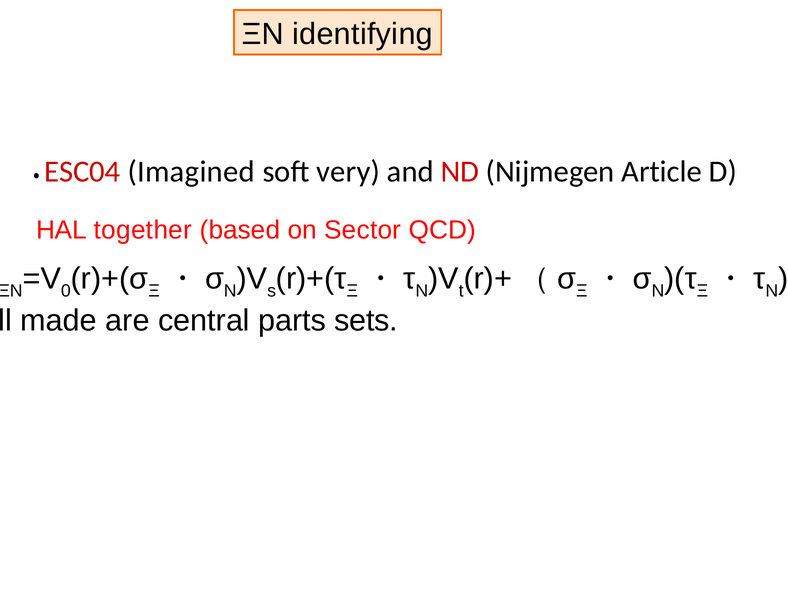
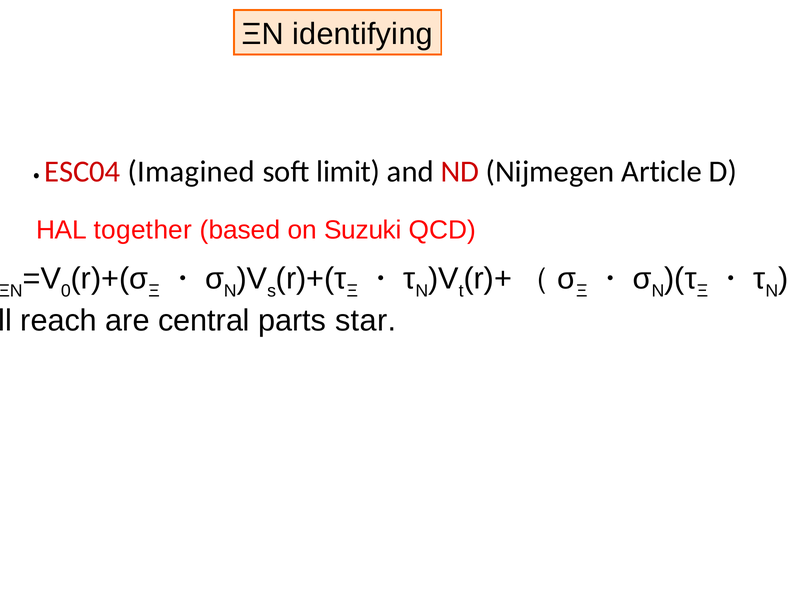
very: very -> limit
Sector: Sector -> Suzuki
made: made -> reach
sets: sets -> star
